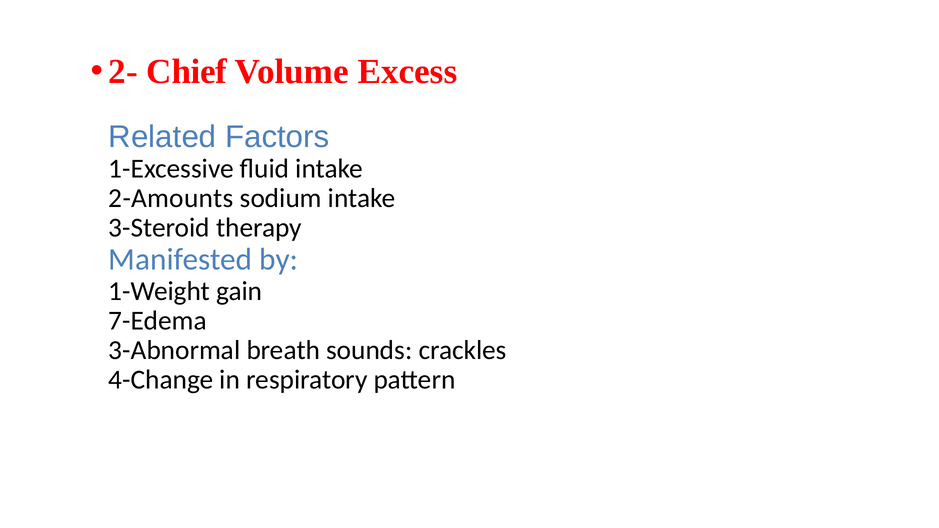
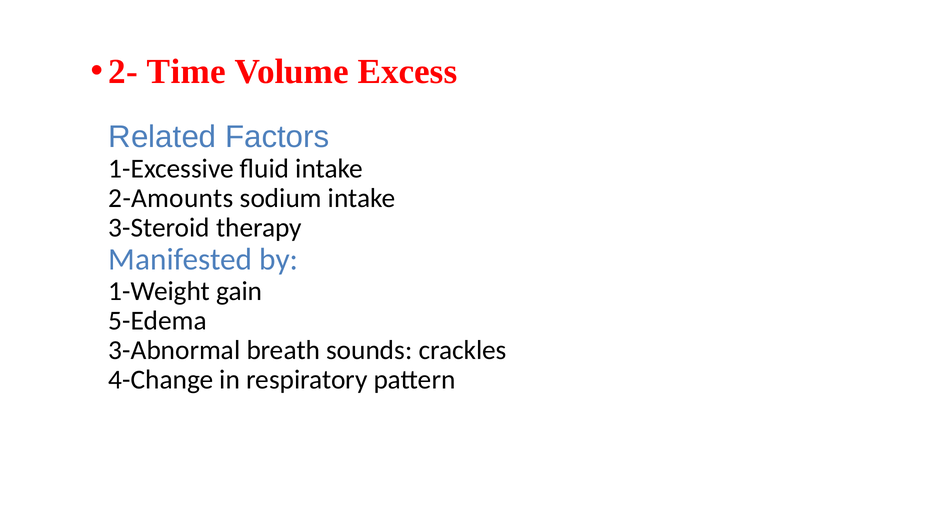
Chief: Chief -> Time
7-Edema: 7-Edema -> 5-Edema
